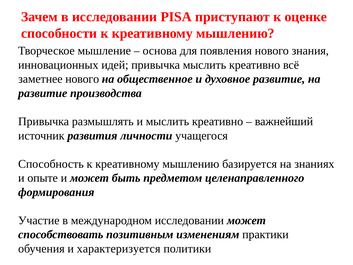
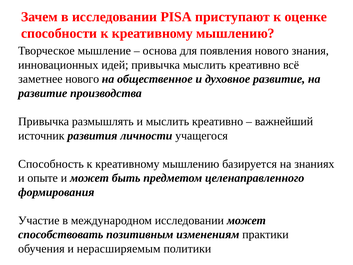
характеризуется: характеризуется -> нерасширяемым
